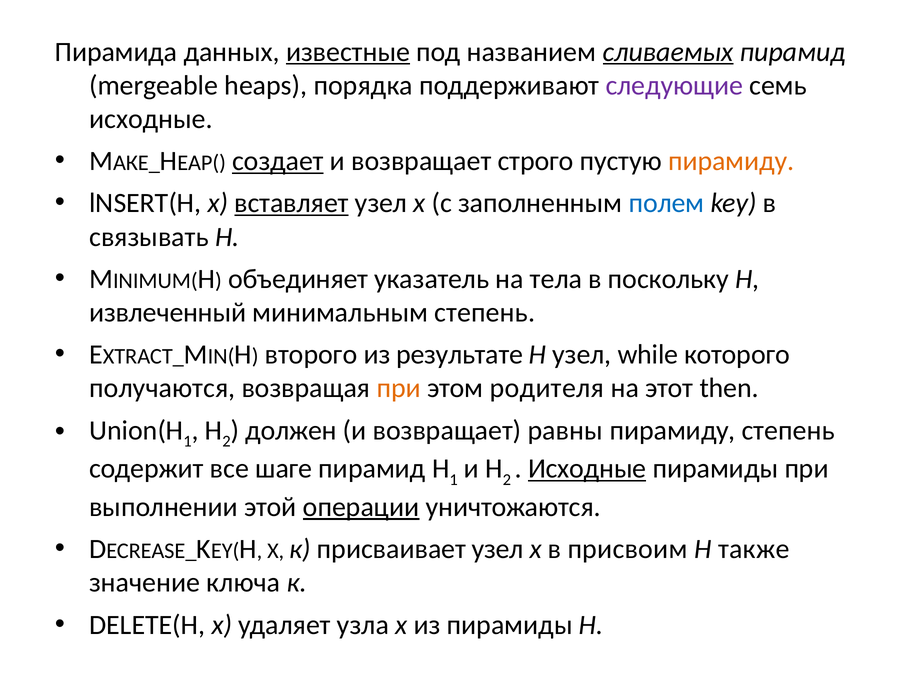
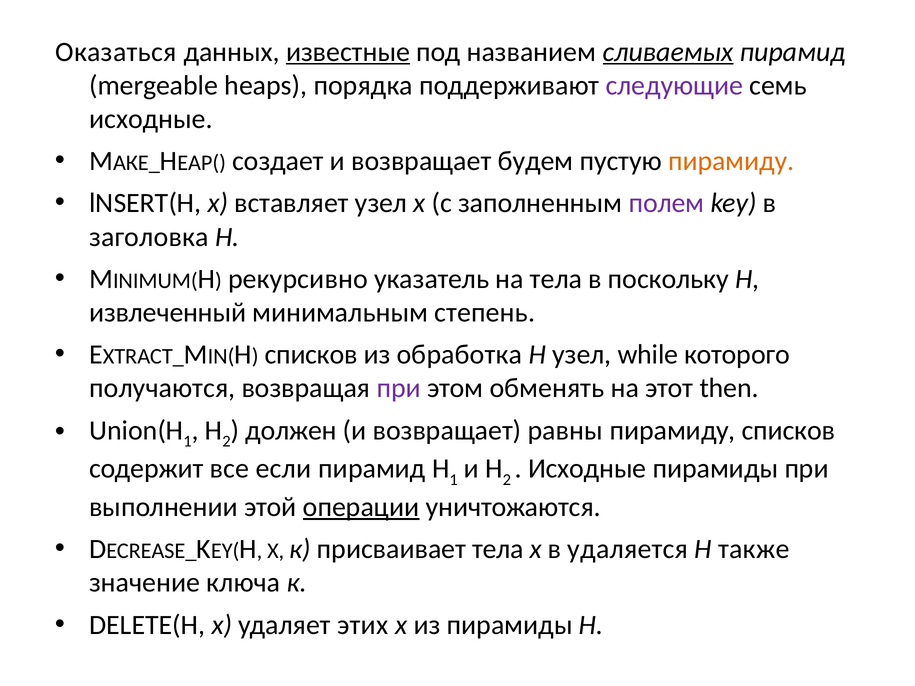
Пирамида: Пирамида -> Оказаться
создает underline: present -> none
строго: строго -> будем
вставляет underline: present -> none
полем colour: blue -> purple
связывать: связывать -> заголовка
объединяет: объединяет -> рекурсивно
второго at (311, 355): второго -> списков
результате: результате -> обработка
при at (399, 388) colour: orange -> purple
родителя: родителя -> обменять
пирамиду степень: степень -> списков
шаге: шаге -> если
Исходные at (587, 469) underline: present -> none
присваивает узел: узел -> тела
присвоим: присвоим -> удаляется
узла: узла -> этих
